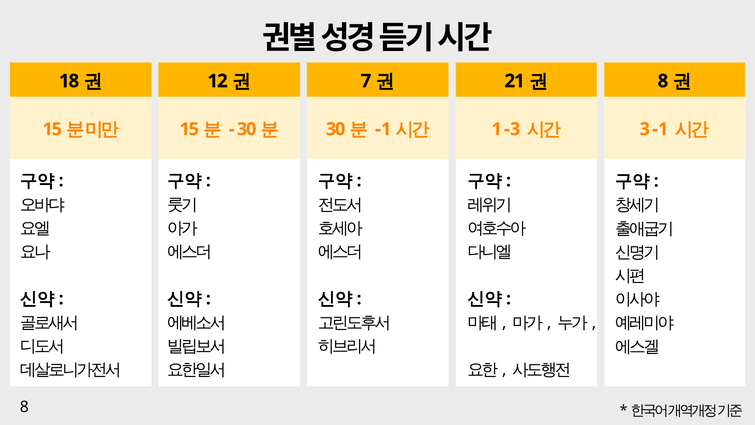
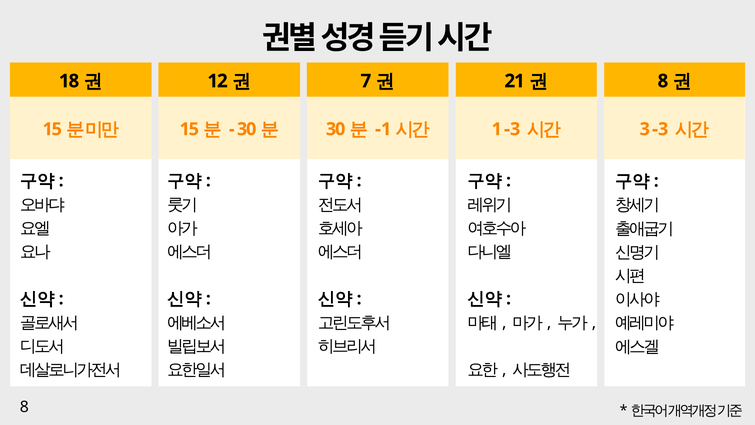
1 at (663, 129): 1 -> 3
